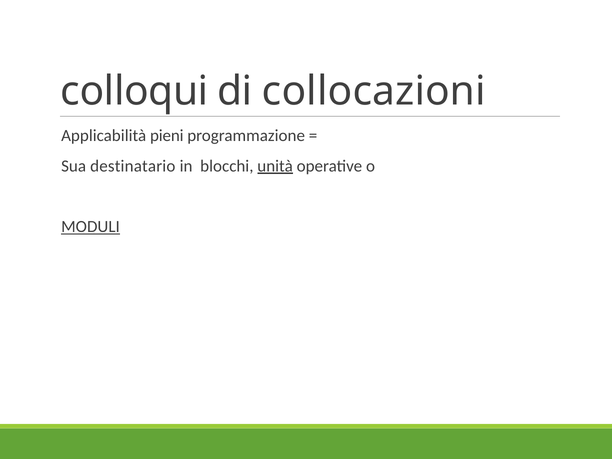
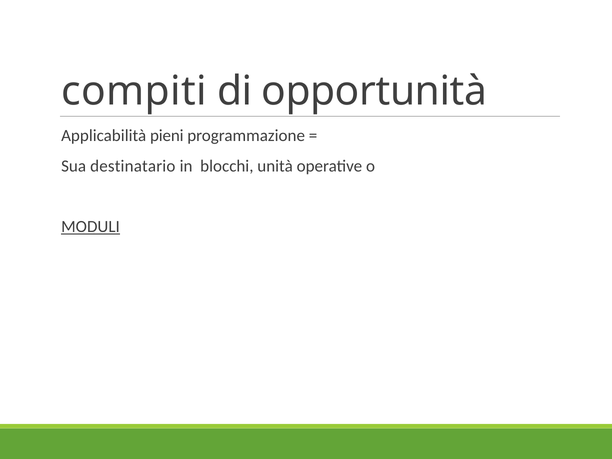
colloqui: colloqui -> compiti
collocazioni: collocazioni -> opportunità
unità underline: present -> none
